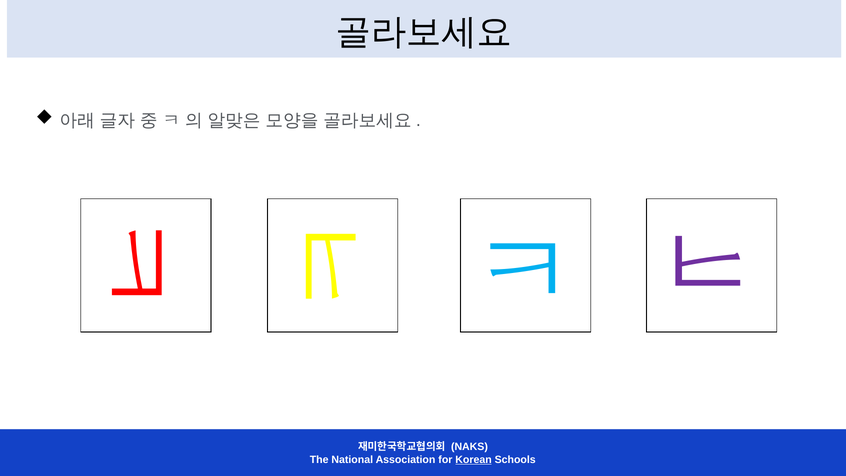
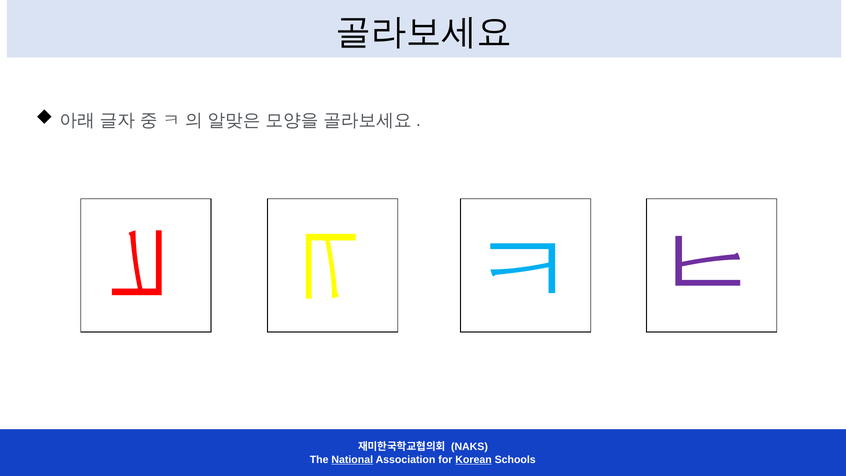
National underline: none -> present
